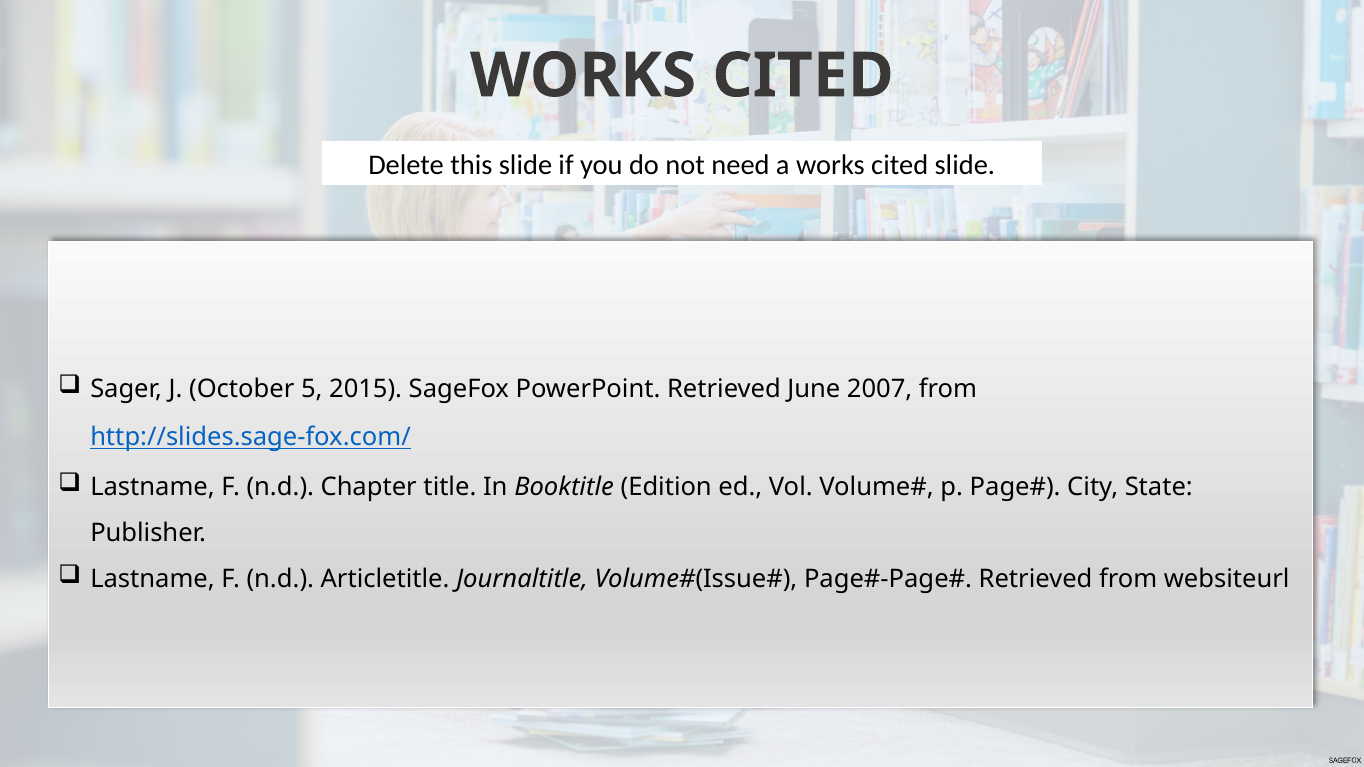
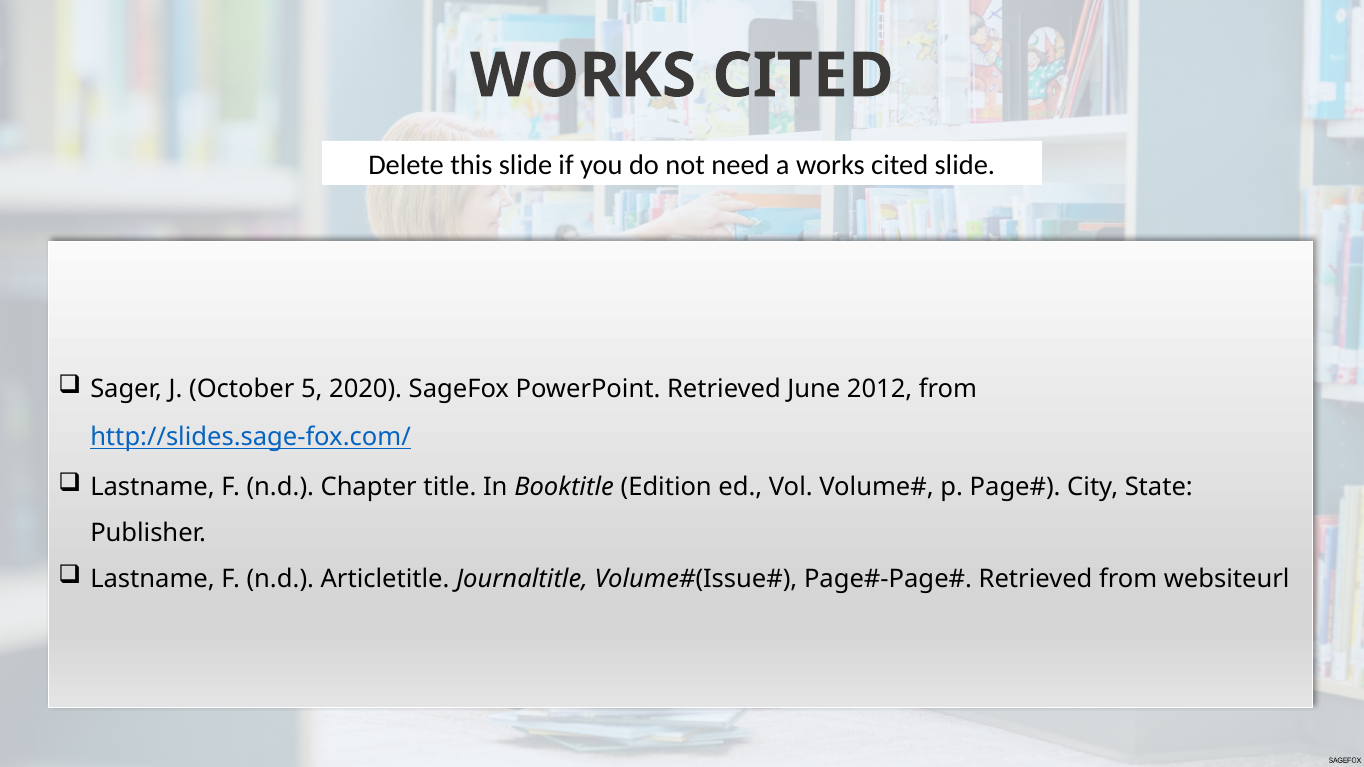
2015: 2015 -> 2020
2007: 2007 -> 2012
